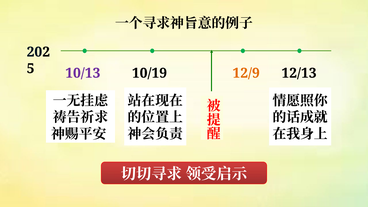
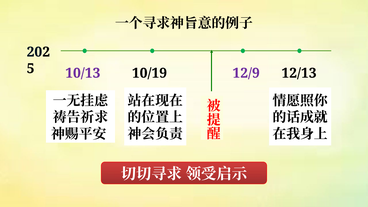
12/9 colour: orange -> purple
